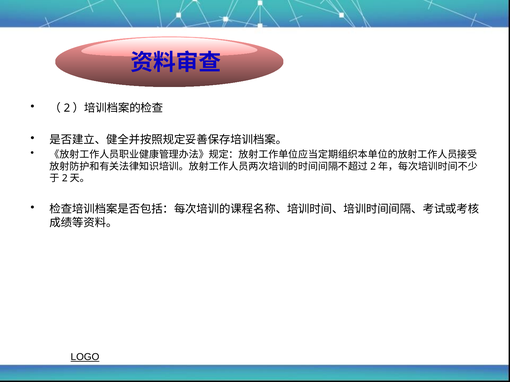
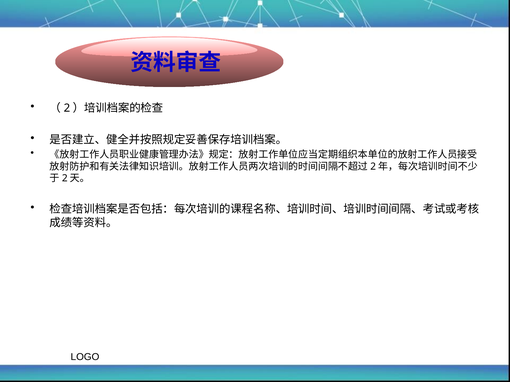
LOGO underline: present -> none
